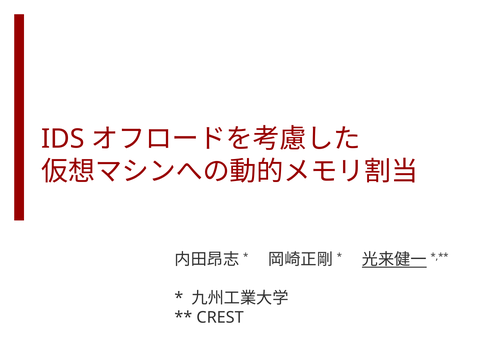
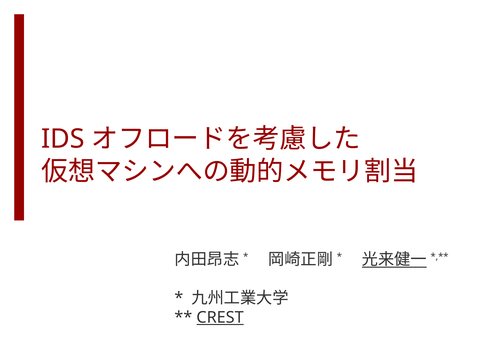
CREST underline: none -> present
